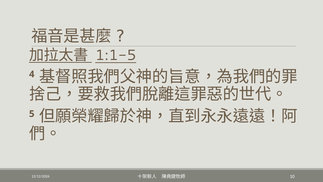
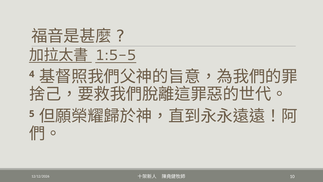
1:1-5: 1:1-5 -> 1:5-5
